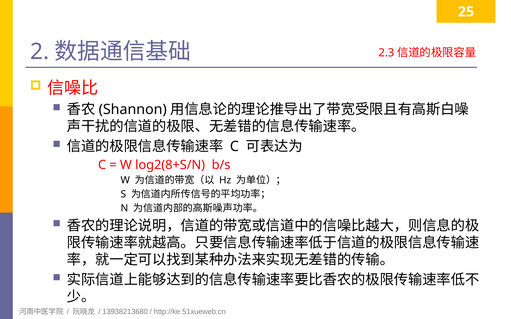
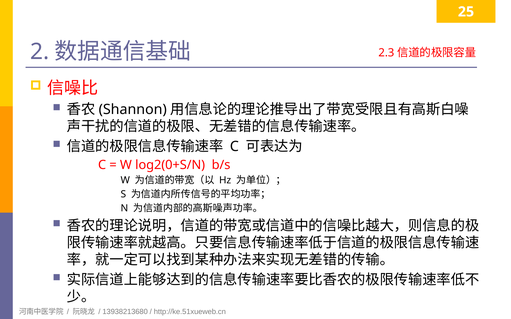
log2(8+S/N: log2(8+S/N -> log2(0+S/N
